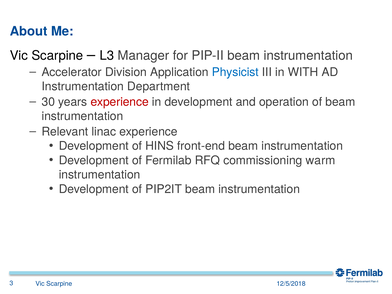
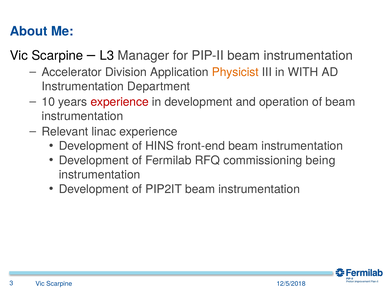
Physicist colour: blue -> orange
30: 30 -> 10
warm: warm -> being
